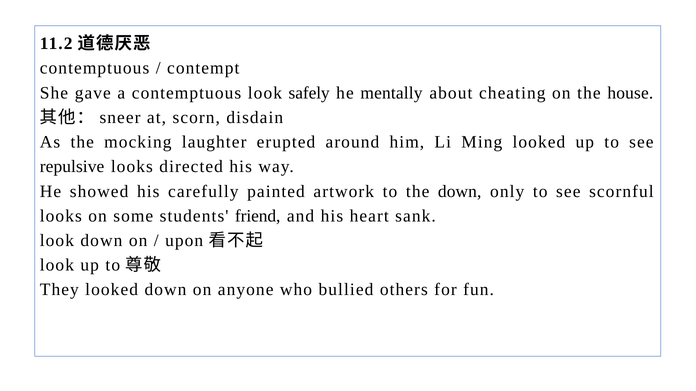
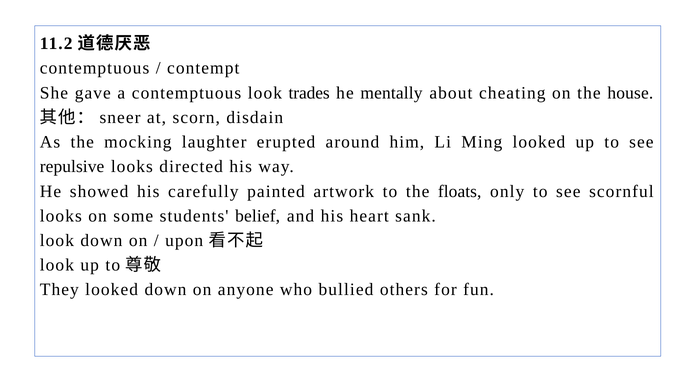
safely: safely -> trades
the down: down -> floats
friend: friend -> belief
